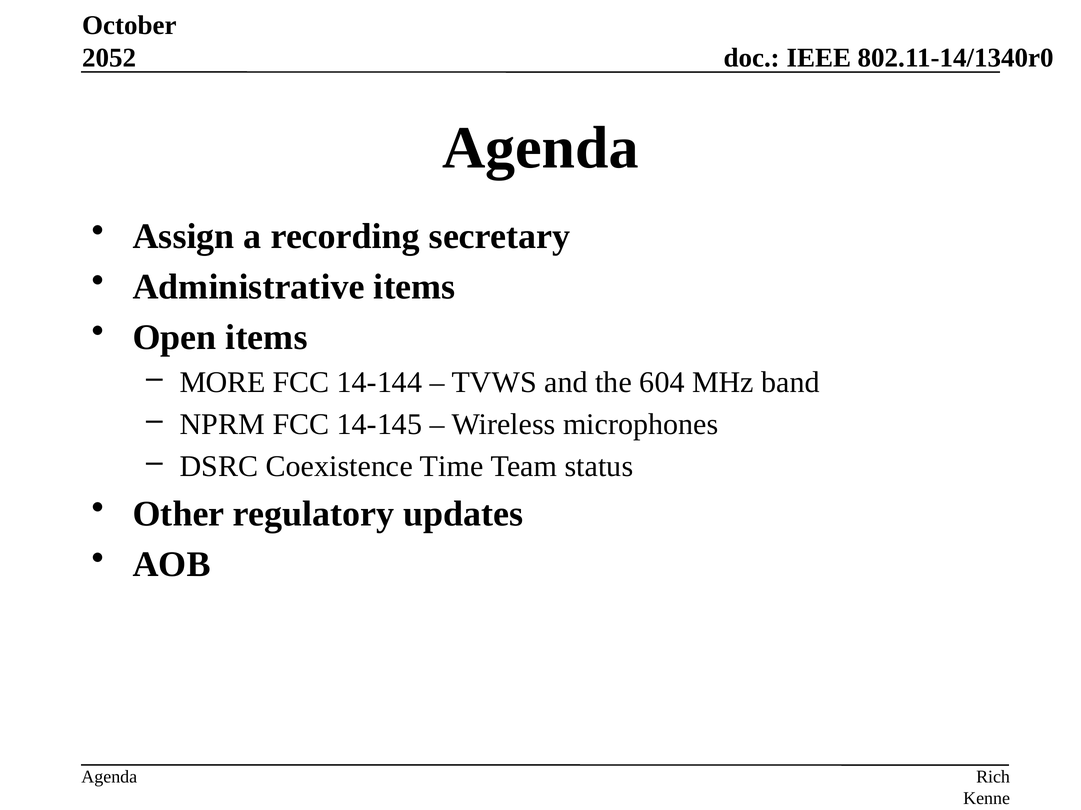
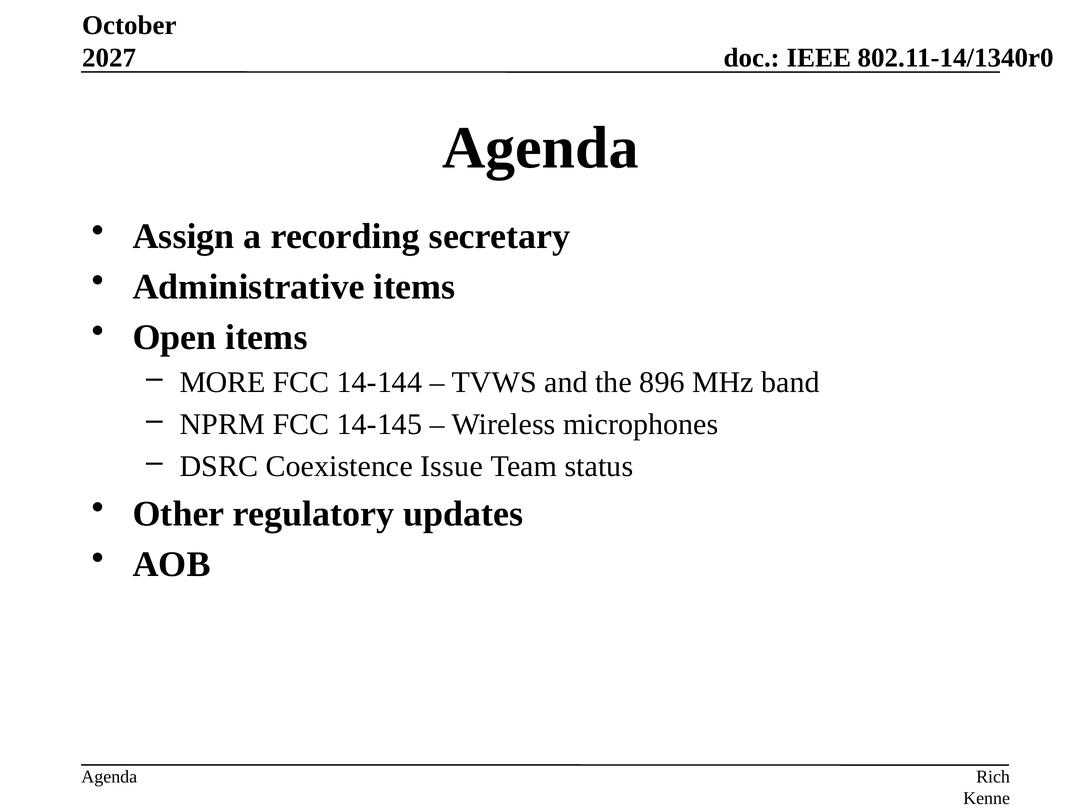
2052: 2052 -> 2027
604: 604 -> 896
Time: Time -> Issue
